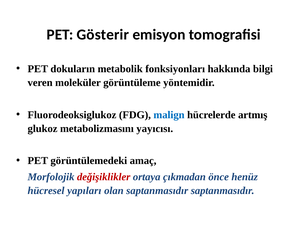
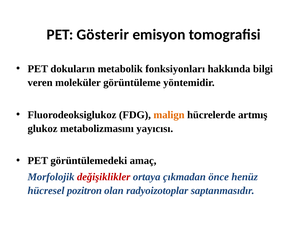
malign colour: blue -> orange
yapıları: yapıları -> pozitron
olan saptanmasıdır: saptanmasıdır -> radyoizotoplar
